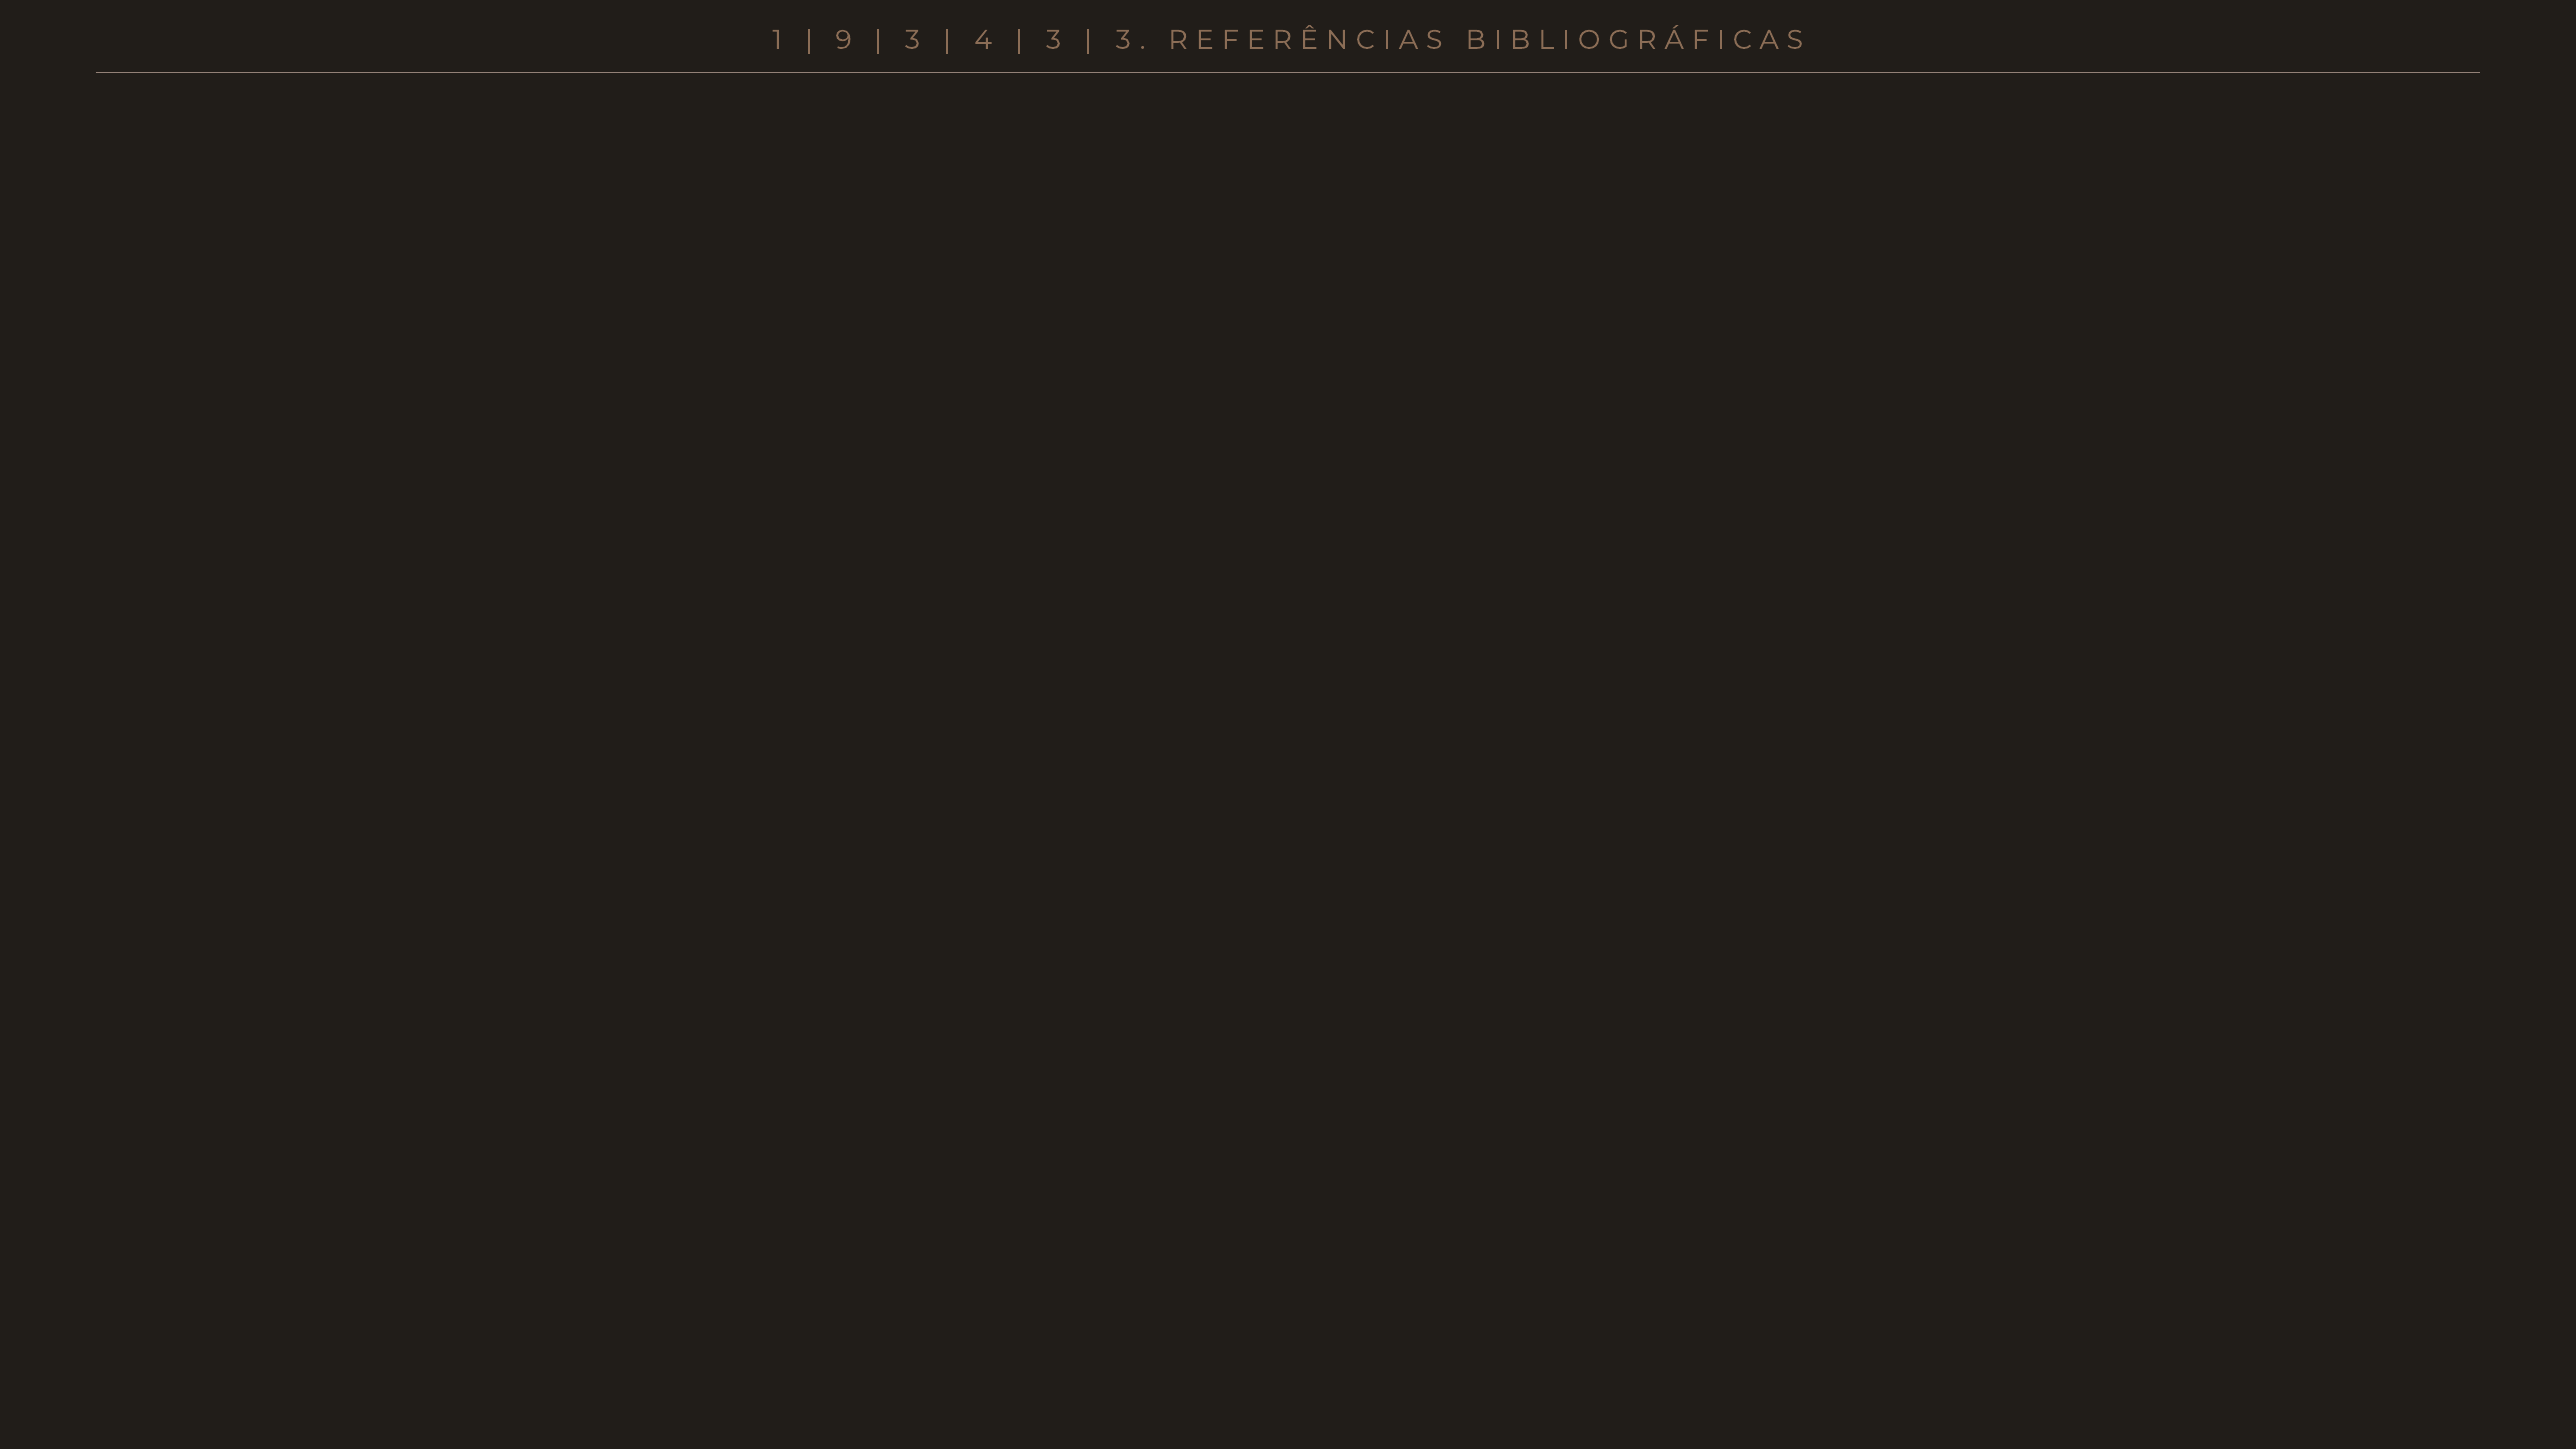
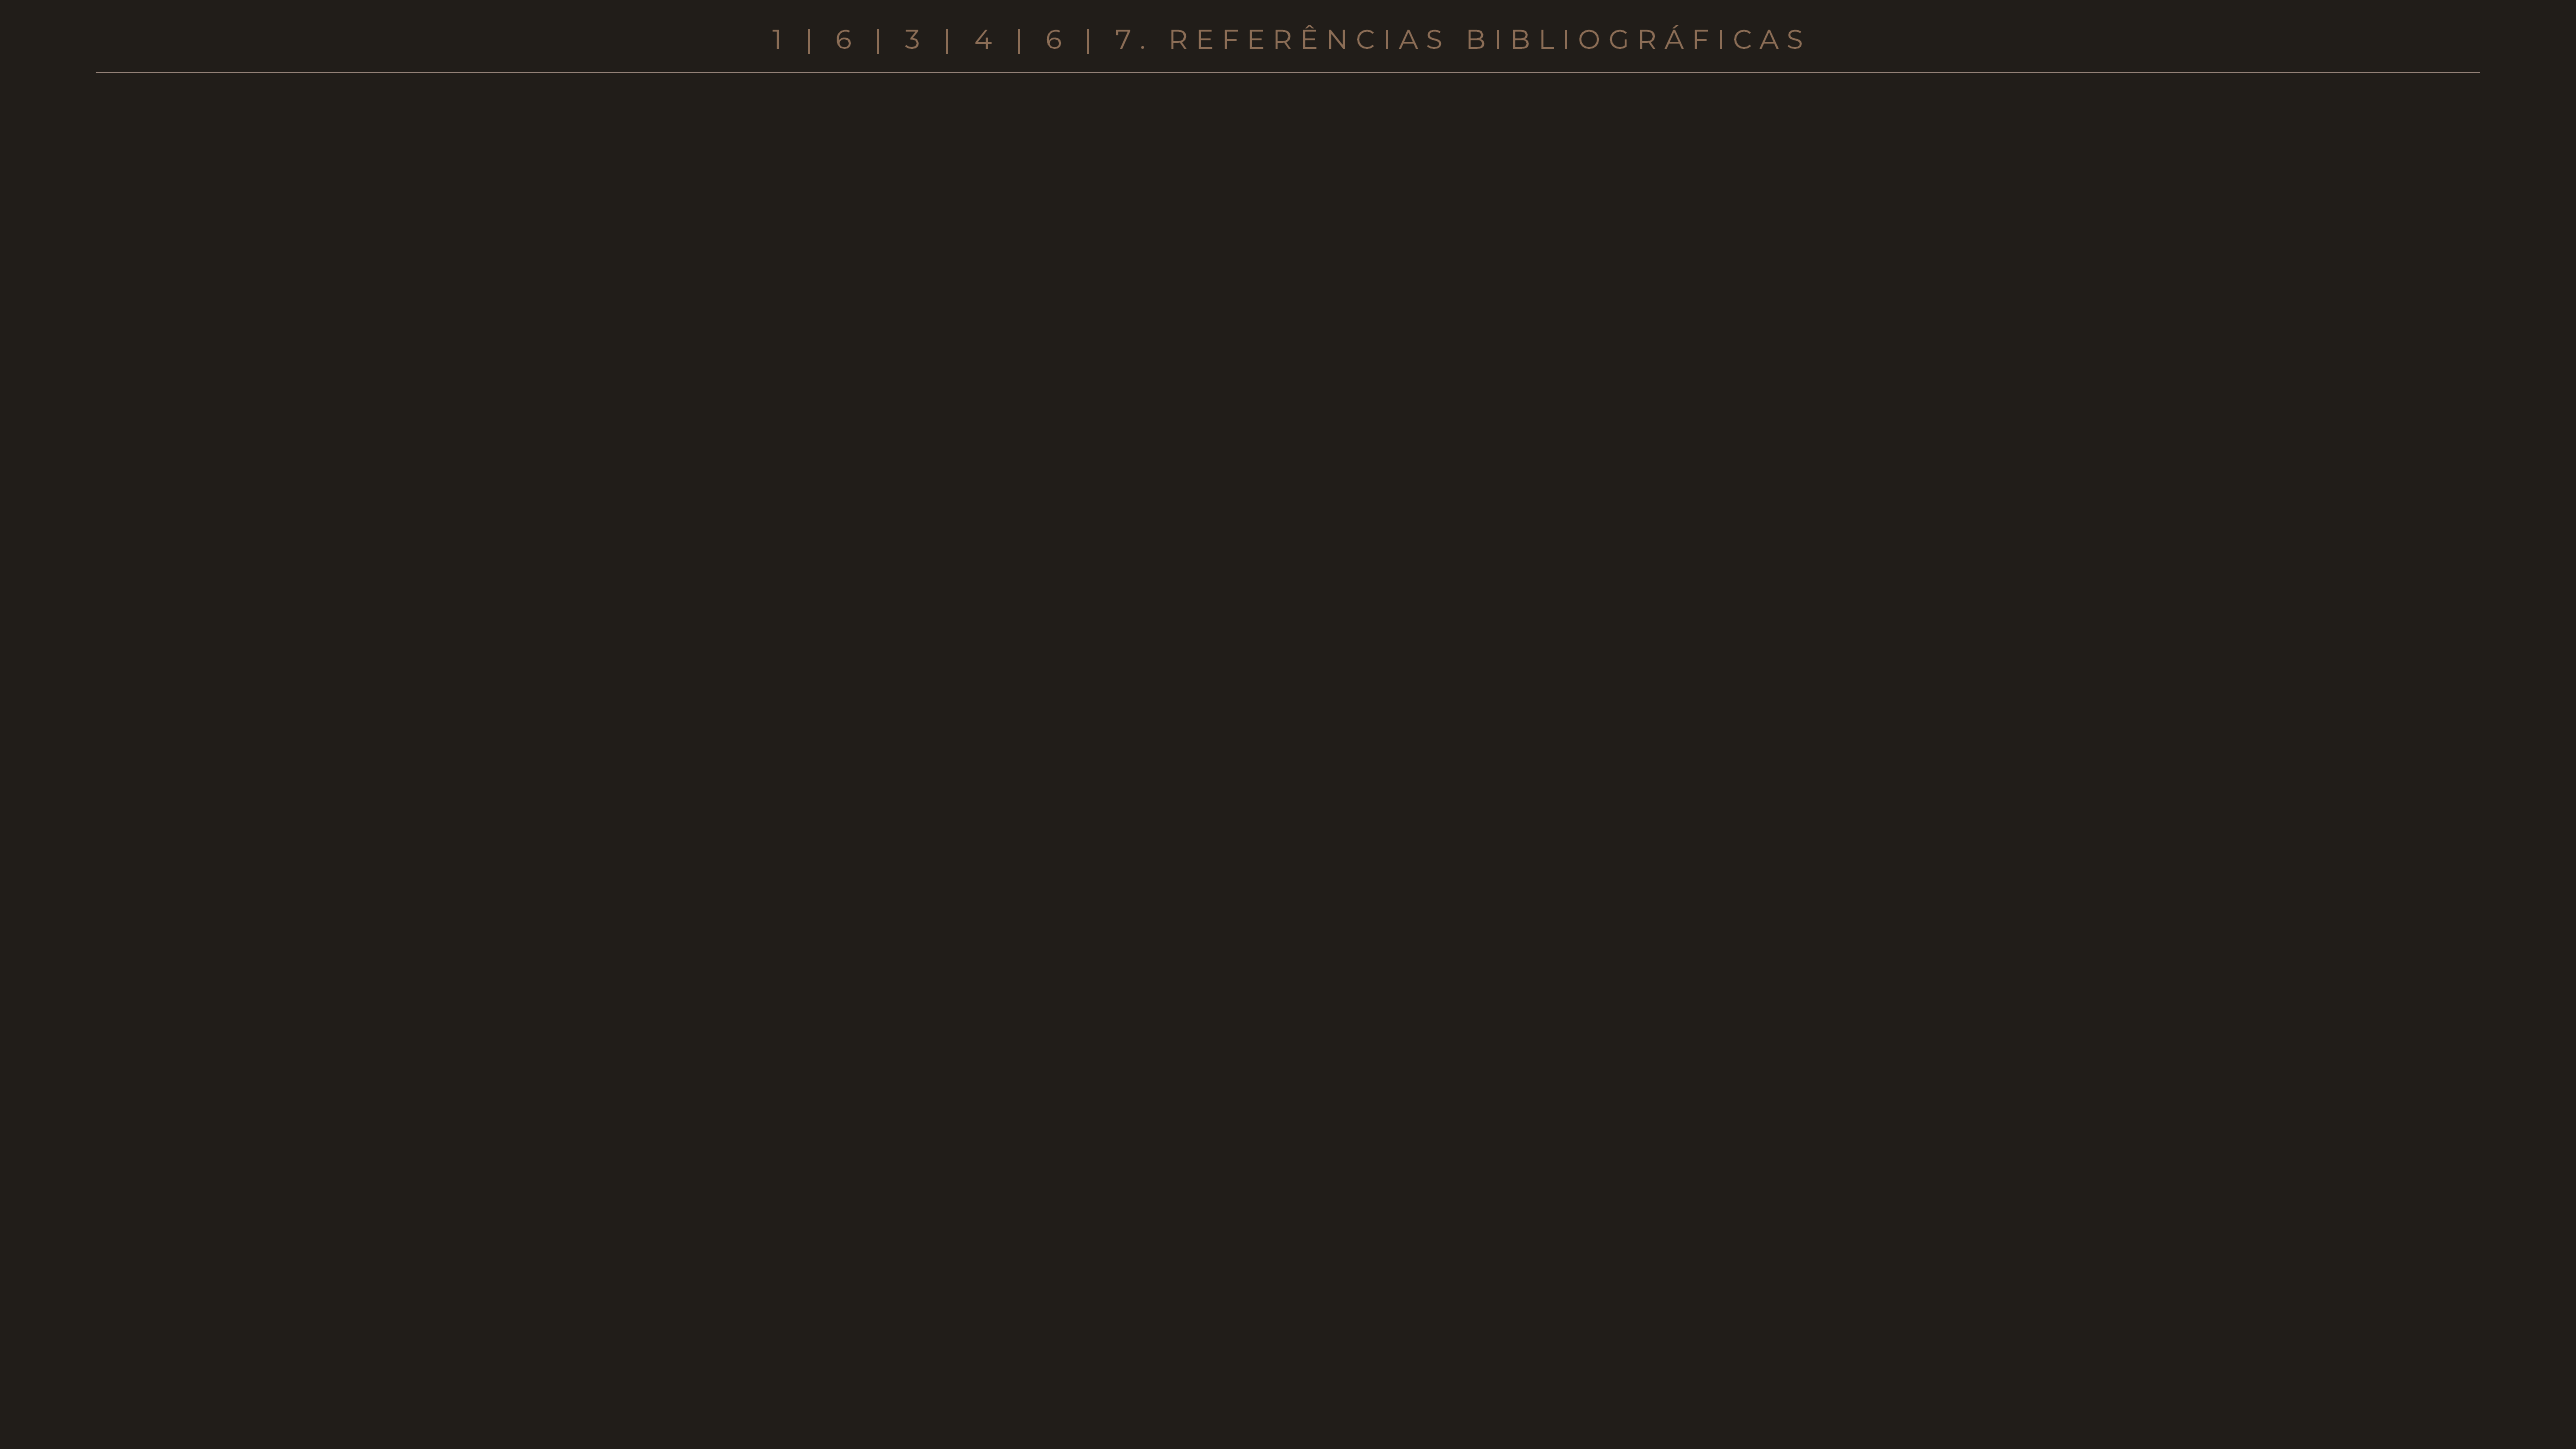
9 at (844, 40): 9 -> 6
3 at (1054, 40): 3 -> 6
3 at (1123, 40): 3 -> 7
